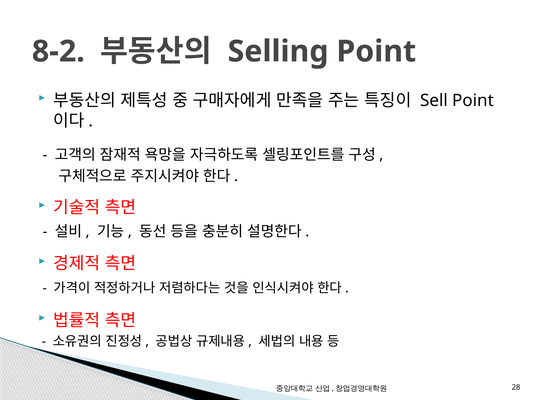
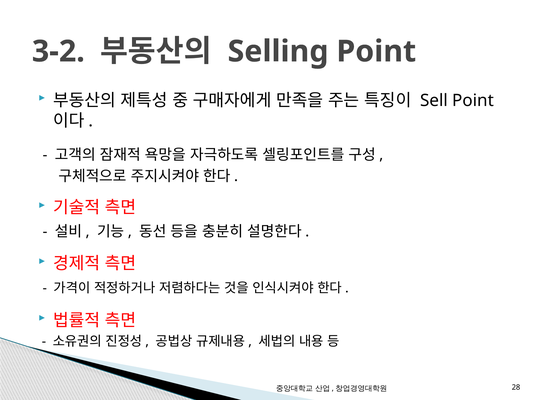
8-2: 8-2 -> 3-2
